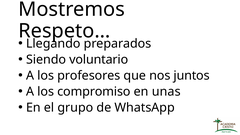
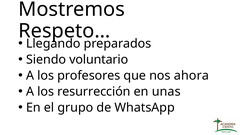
juntos: juntos -> ahora
compromiso: compromiso -> resurrección
